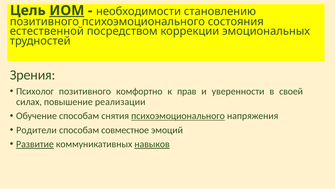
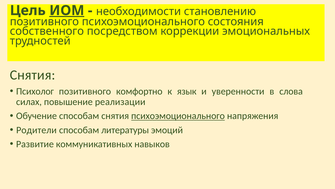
естественной: естественной -> собственного
Зрения at (33, 75): Зрения -> Снятия
прав: прав -> язык
своей: своей -> слова
совместное: совместное -> литературы
Развитие underline: present -> none
навыков underline: present -> none
